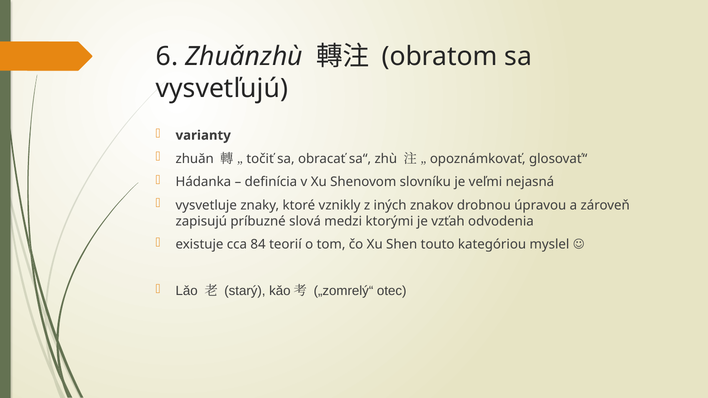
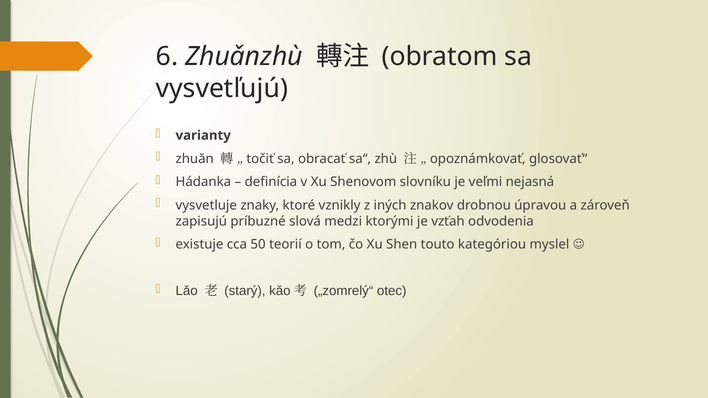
84: 84 -> 50
